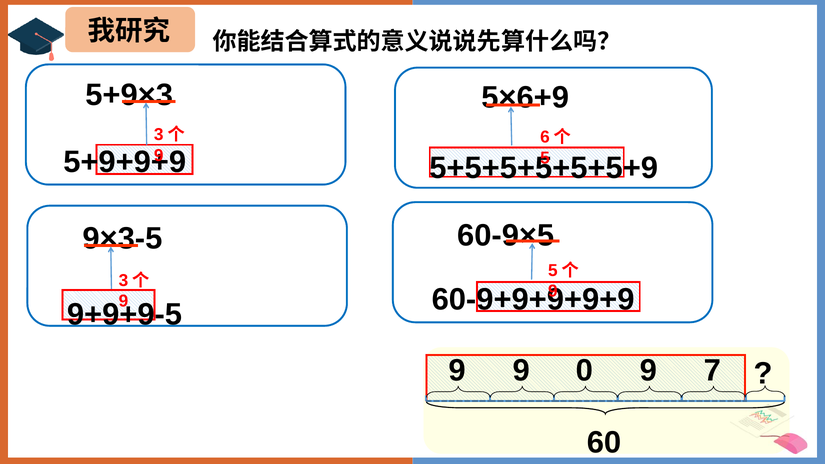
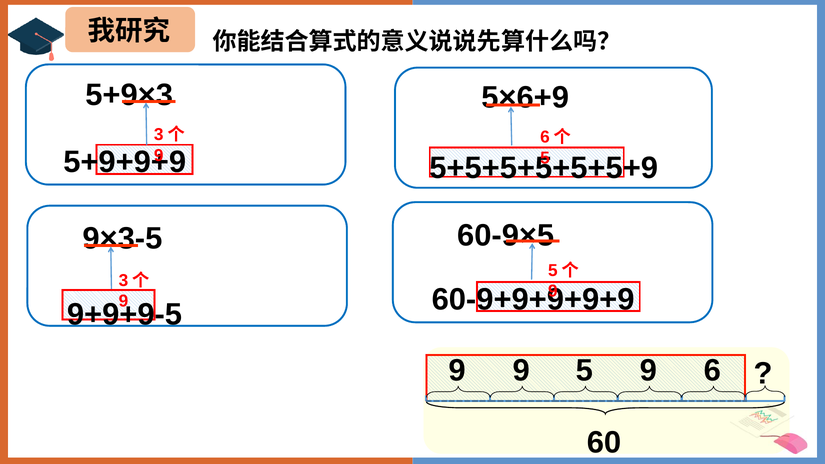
9 0: 0 -> 5
7: 7 -> 6
